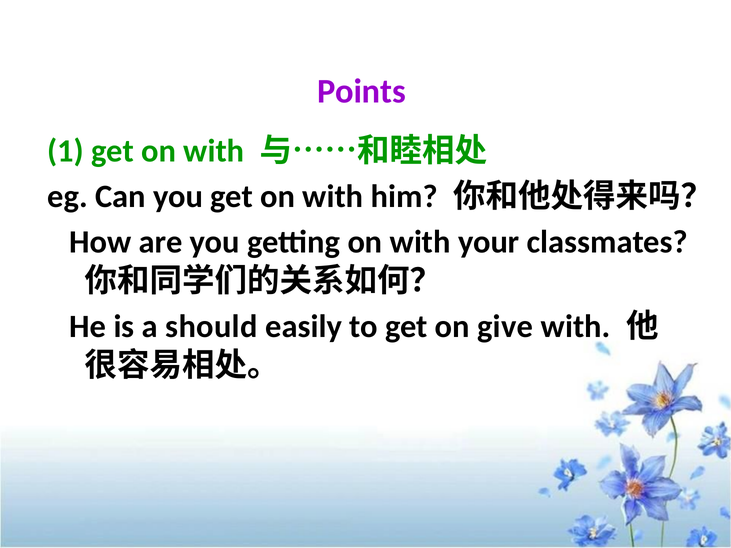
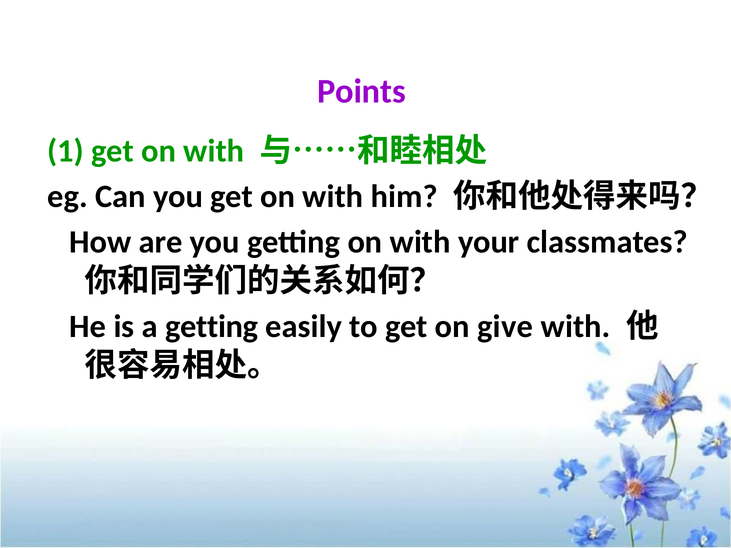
a should: should -> getting
